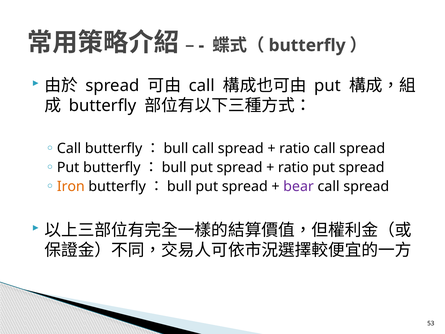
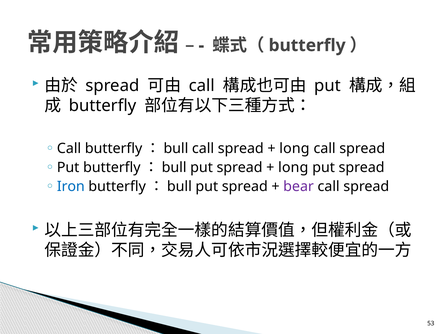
ratio at (295, 148): ratio -> long
ratio at (293, 167): ratio -> long
Iron colour: orange -> blue
